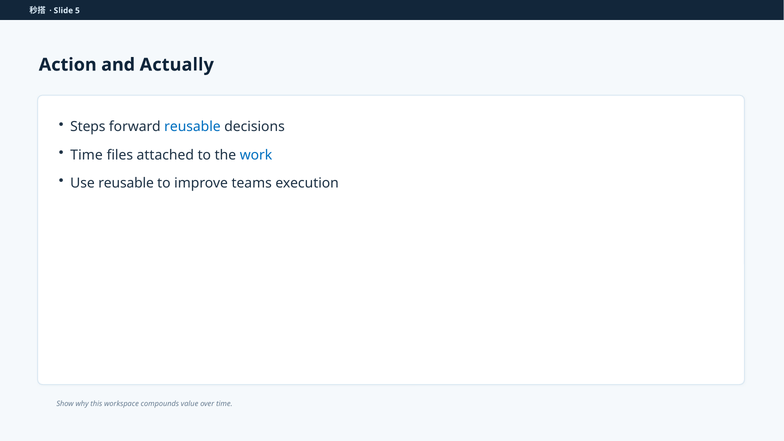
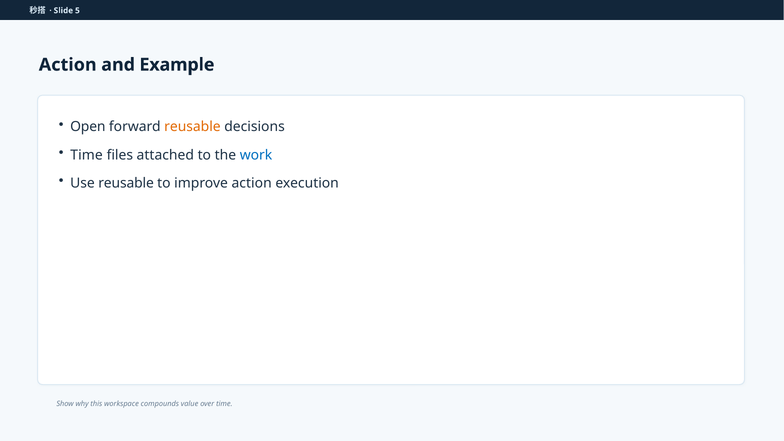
Actually: Actually -> Example
Steps: Steps -> Open
reusable at (192, 127) colour: blue -> orange
improve teams: teams -> action
